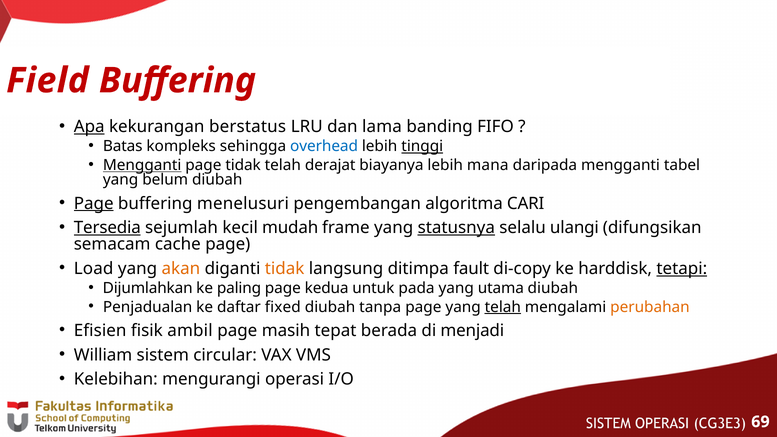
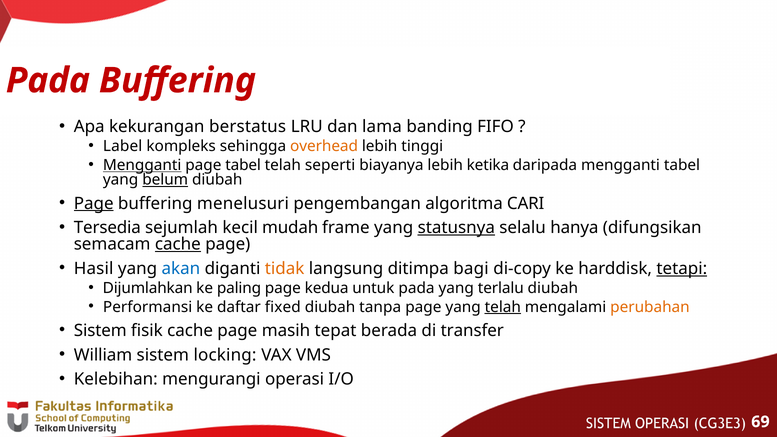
Field at (48, 81): Field -> Pada
Apa underline: present -> none
Batas: Batas -> Label
overhead colour: blue -> orange
tinggi underline: present -> none
page tidak: tidak -> tabel
derajat: derajat -> seperti
mana: mana -> ketika
belum underline: none -> present
Tersedia underline: present -> none
ulangi: ulangi -> hanya
cache at (178, 244) underline: none -> present
Load: Load -> Hasil
akan colour: orange -> blue
fault: fault -> bagi
utama: utama -> terlalu
Penjadualan: Penjadualan -> Performansi
Efisien at (100, 331): Efisien -> Sistem
fisik ambil: ambil -> cache
menjadi: menjadi -> transfer
circular: circular -> locking
